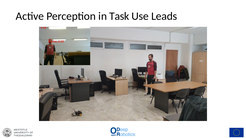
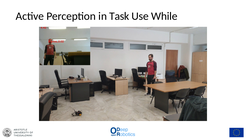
Leads: Leads -> While
